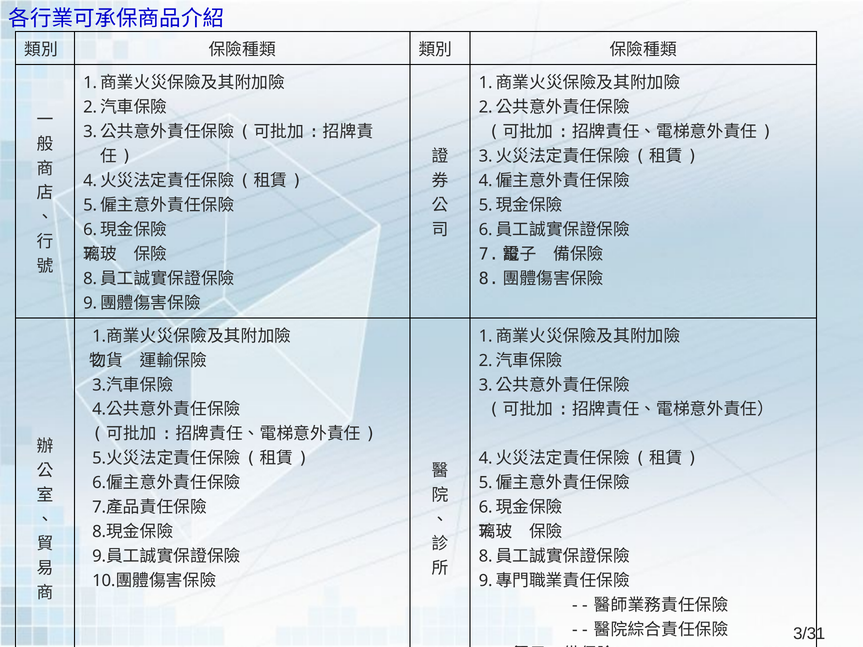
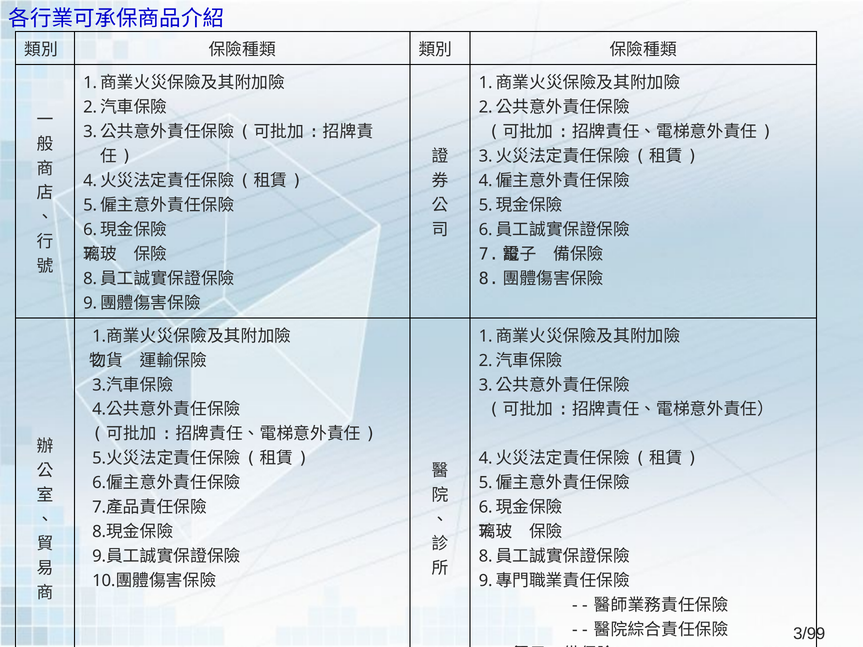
3/31: 3/31 -> 3/99
